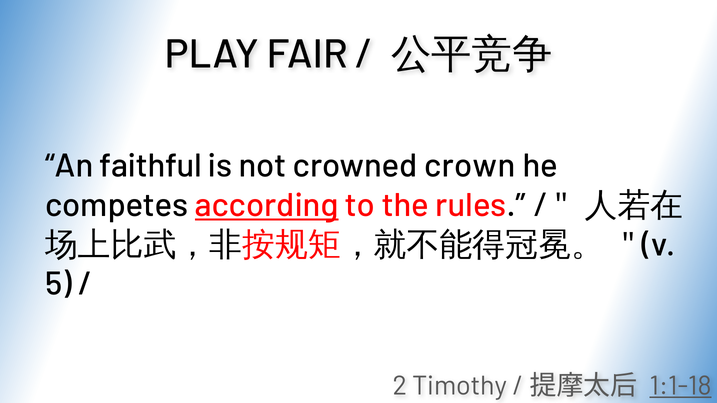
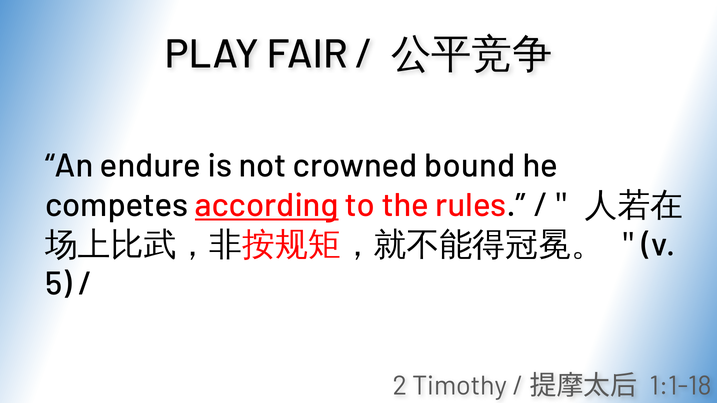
faithful: faithful -> endure
crown: crown -> bound
1:1-18 underline: present -> none
